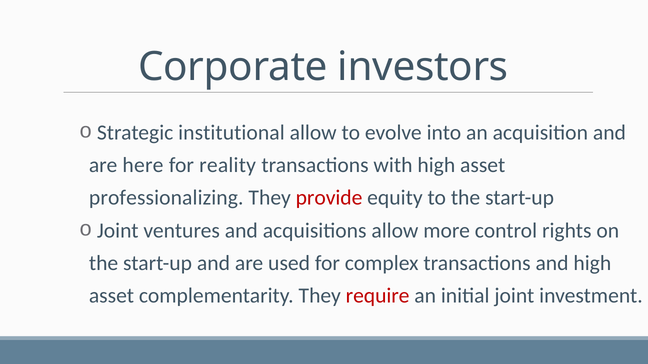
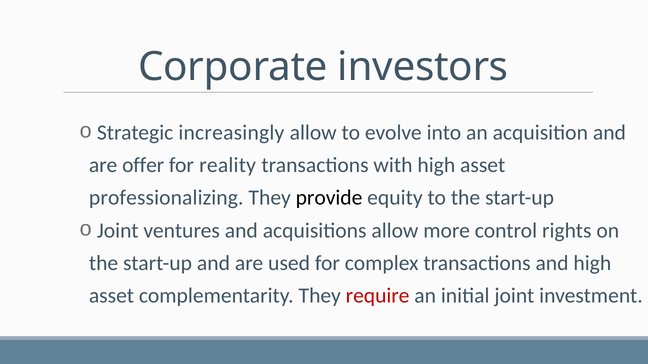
institutional: institutional -> increasingly
here: here -> offer
provide colour: red -> black
